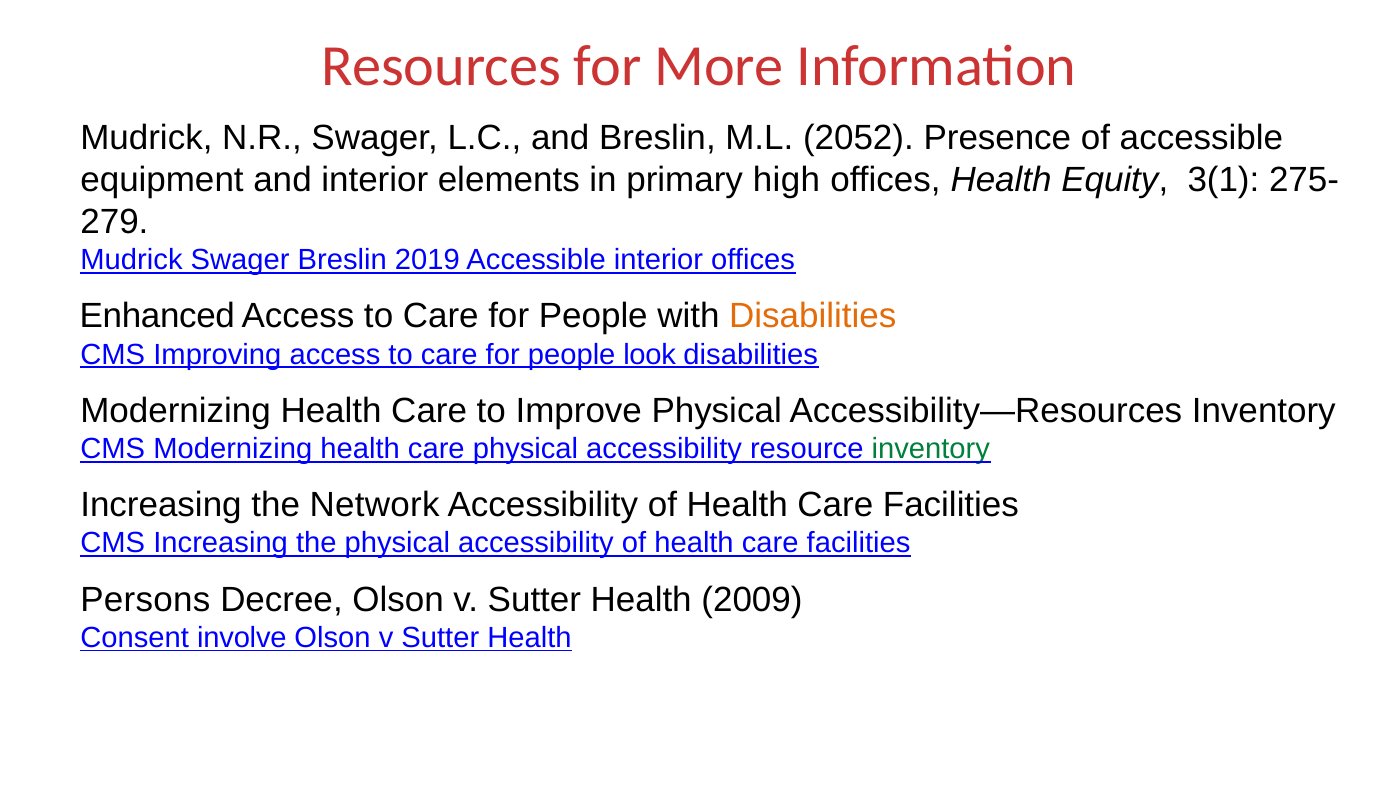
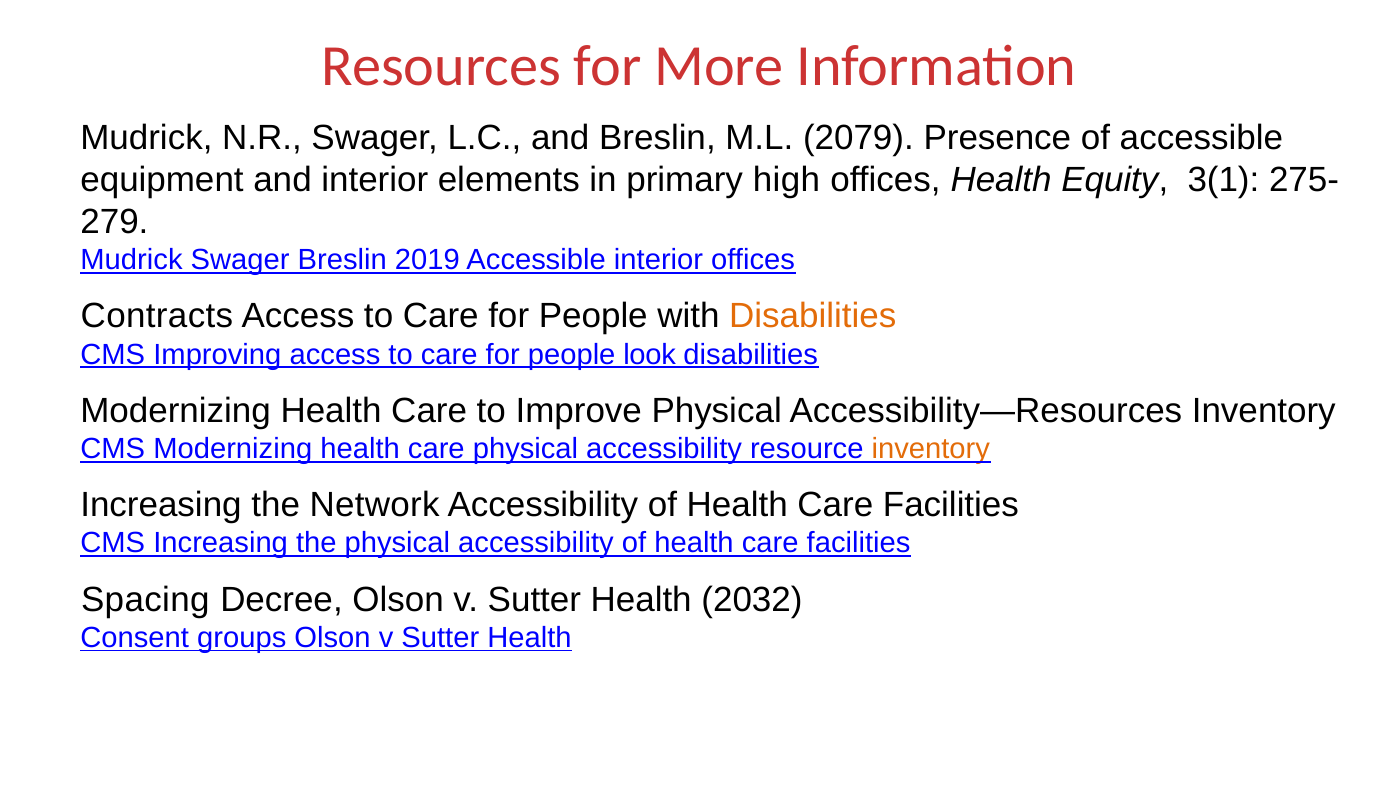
2052: 2052 -> 2079
Enhanced: Enhanced -> Contracts
inventory at (931, 449) colour: green -> orange
Persons: Persons -> Spacing
2009: 2009 -> 2032
involve: involve -> groups
